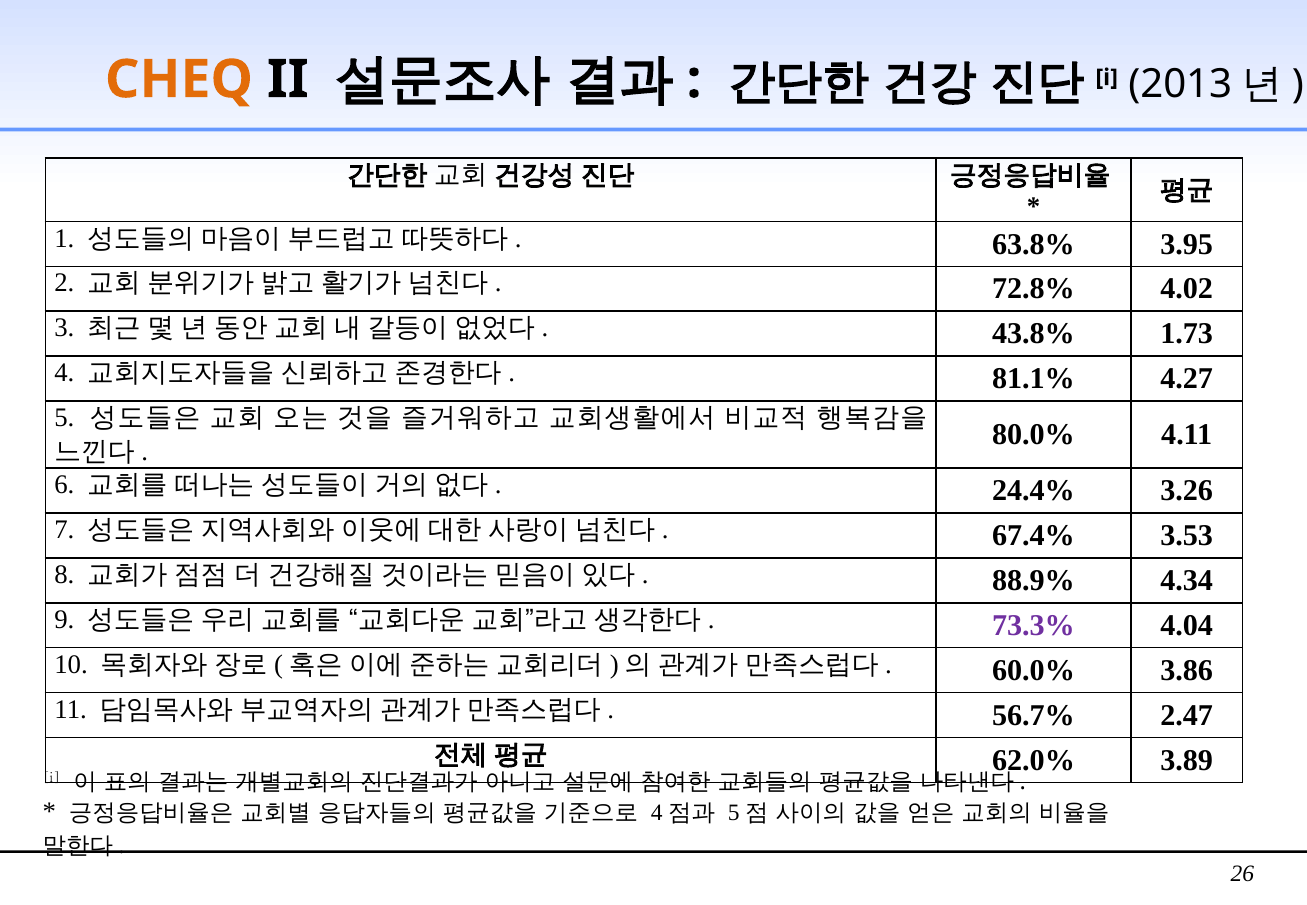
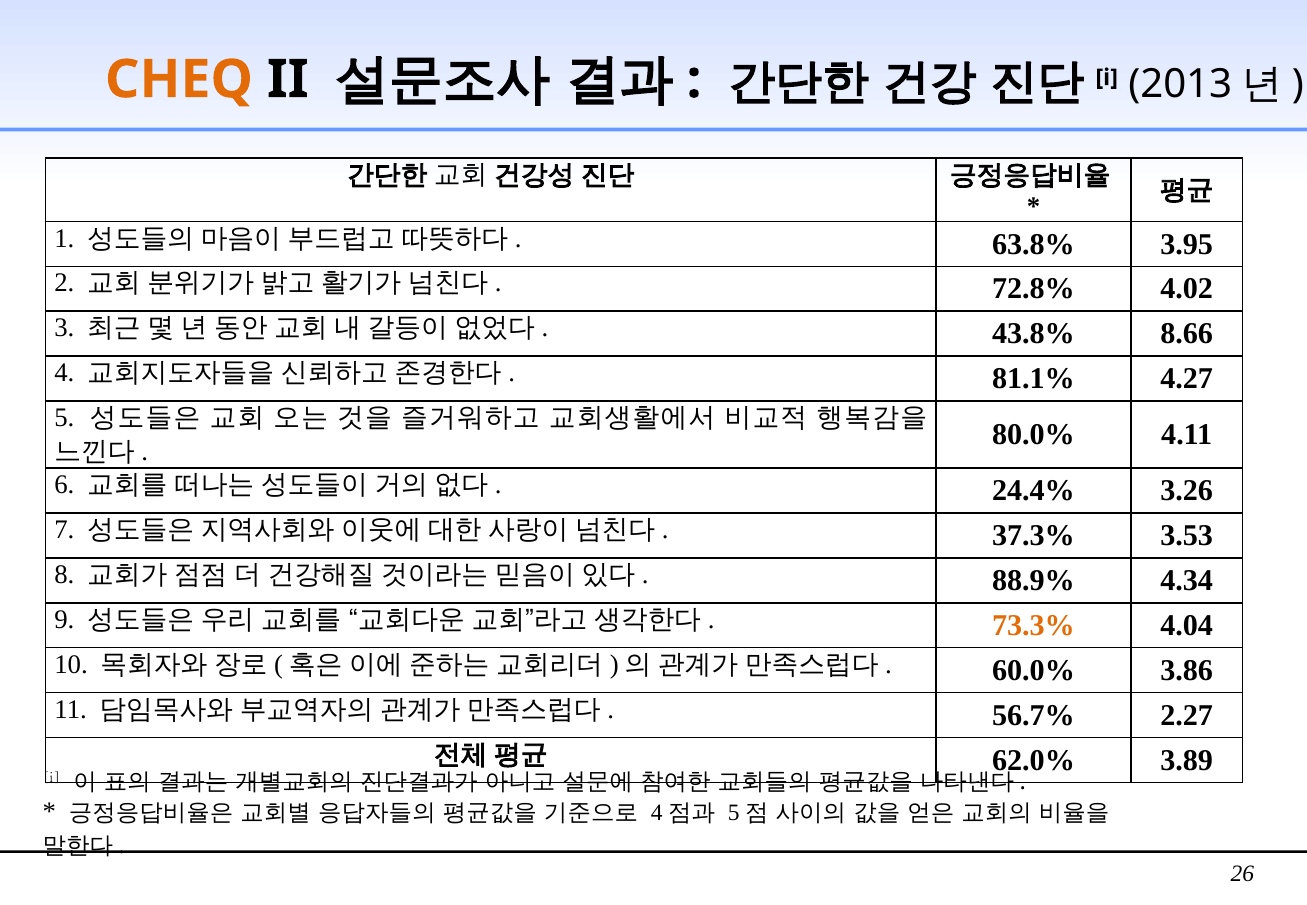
1.73: 1.73 -> 8.66
67.4%: 67.4% -> 37.3%
73.3% colour: purple -> orange
2.47: 2.47 -> 2.27
